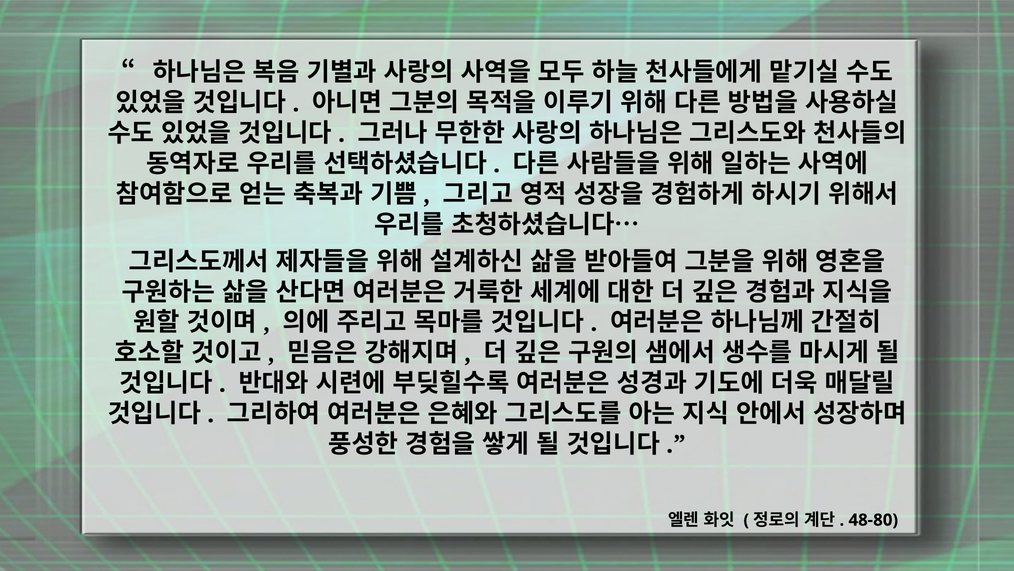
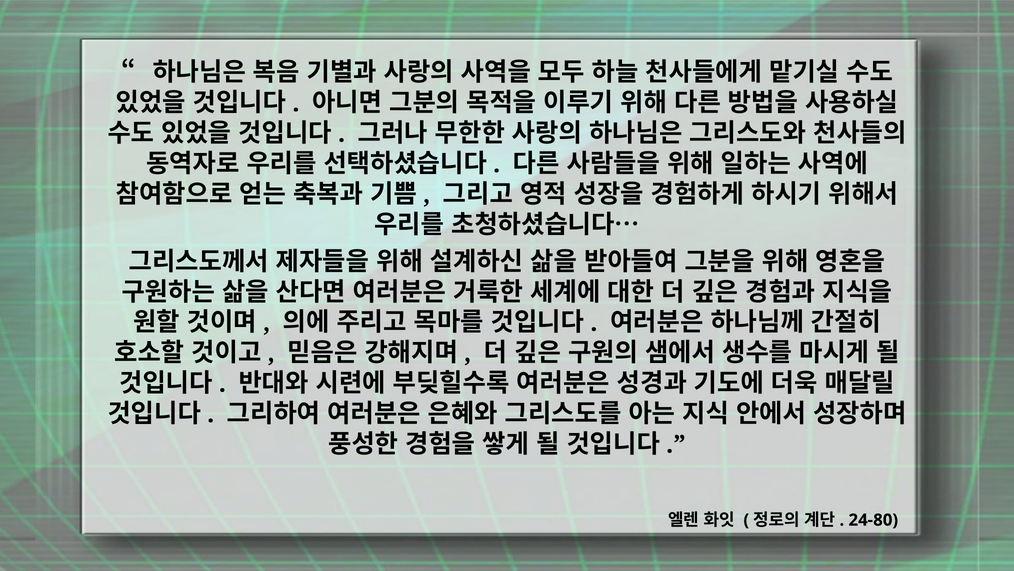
48-80: 48-80 -> 24-80
